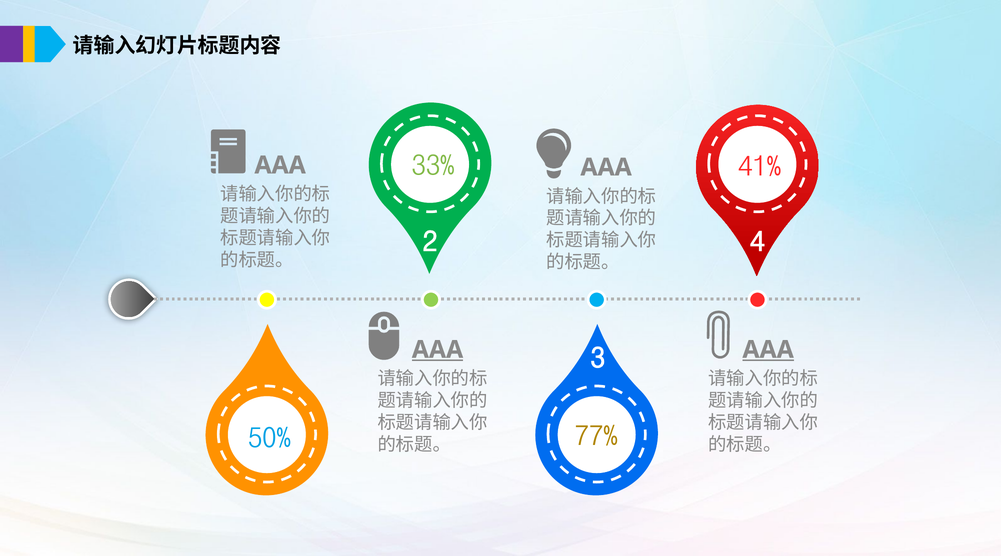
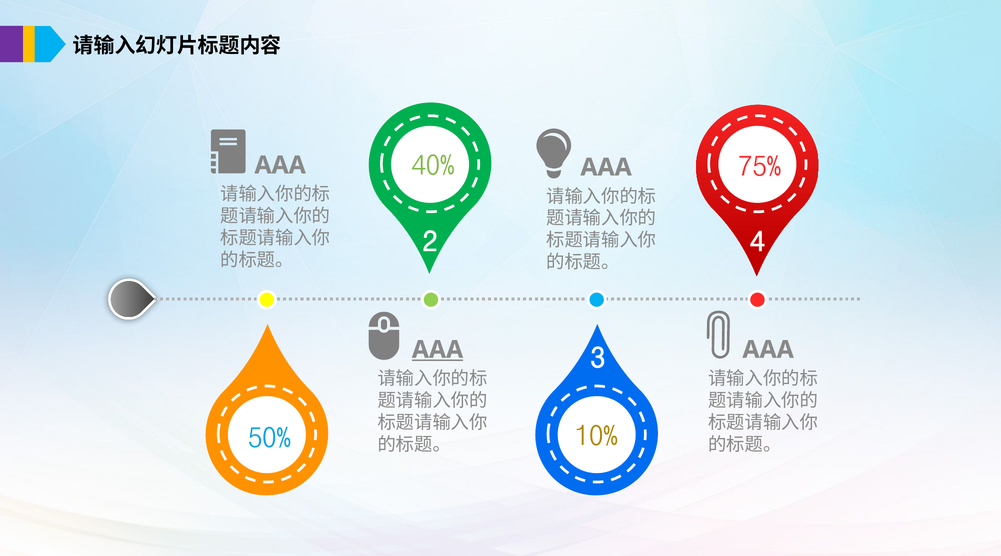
33%: 33% -> 40%
41%: 41% -> 75%
AAA at (768, 350) underline: present -> none
77%: 77% -> 10%
